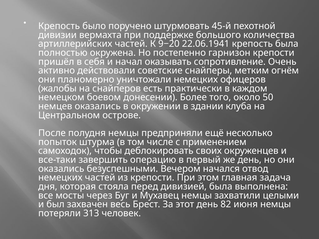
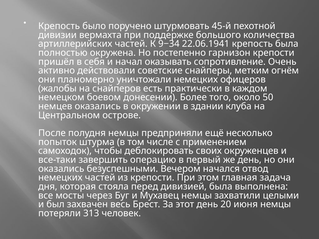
9−20: 9−20 -> 9−34
82: 82 -> 20
